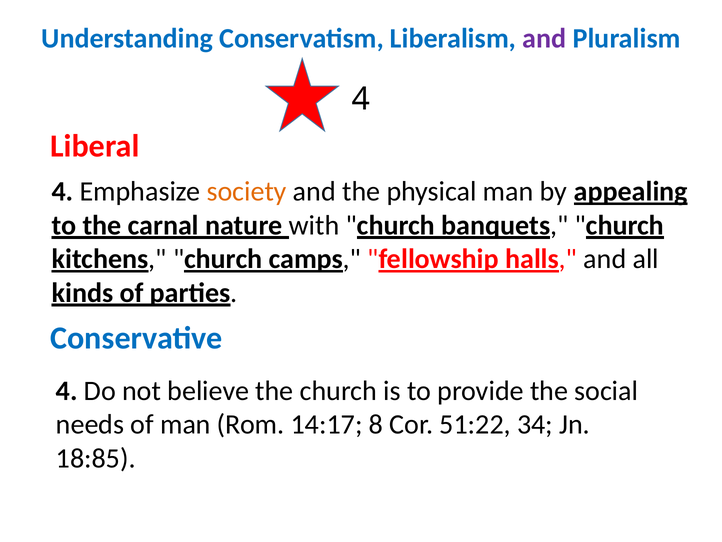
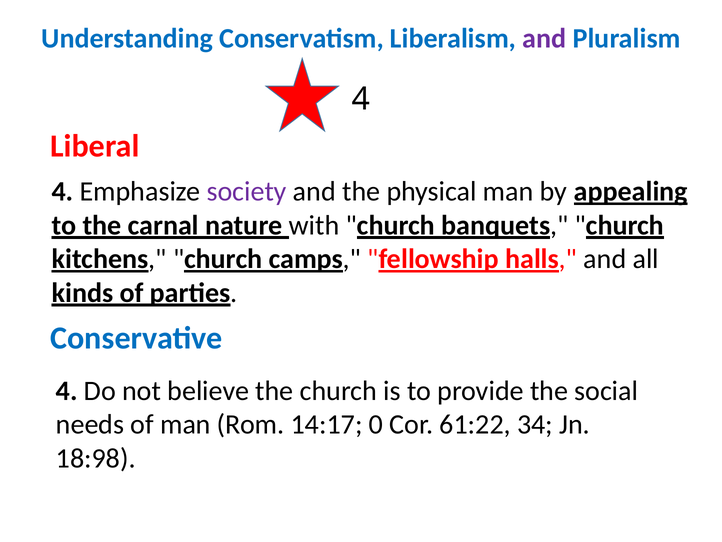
society colour: orange -> purple
8: 8 -> 0
51:22: 51:22 -> 61:22
18:85: 18:85 -> 18:98
